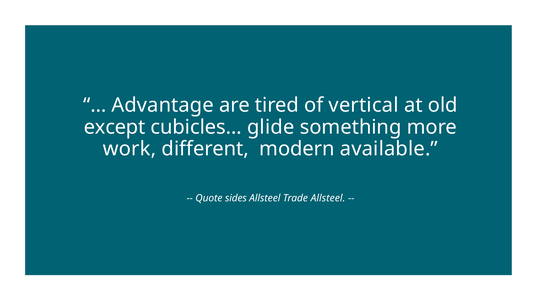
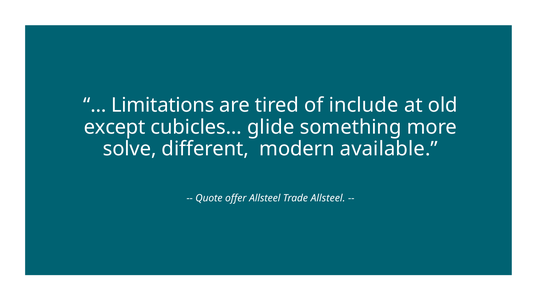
Advantage: Advantage -> Limitations
vertical: vertical -> include
work: work -> solve
sides: sides -> offer
